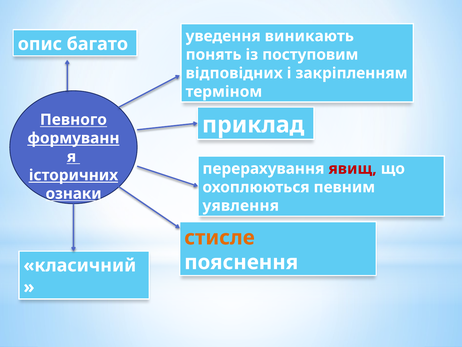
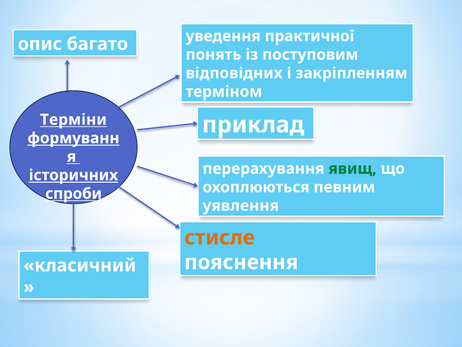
виникають: виникають -> практичної
Певного: Певного -> Терміни
явищ colour: red -> green
ознаки: ознаки -> спроби
